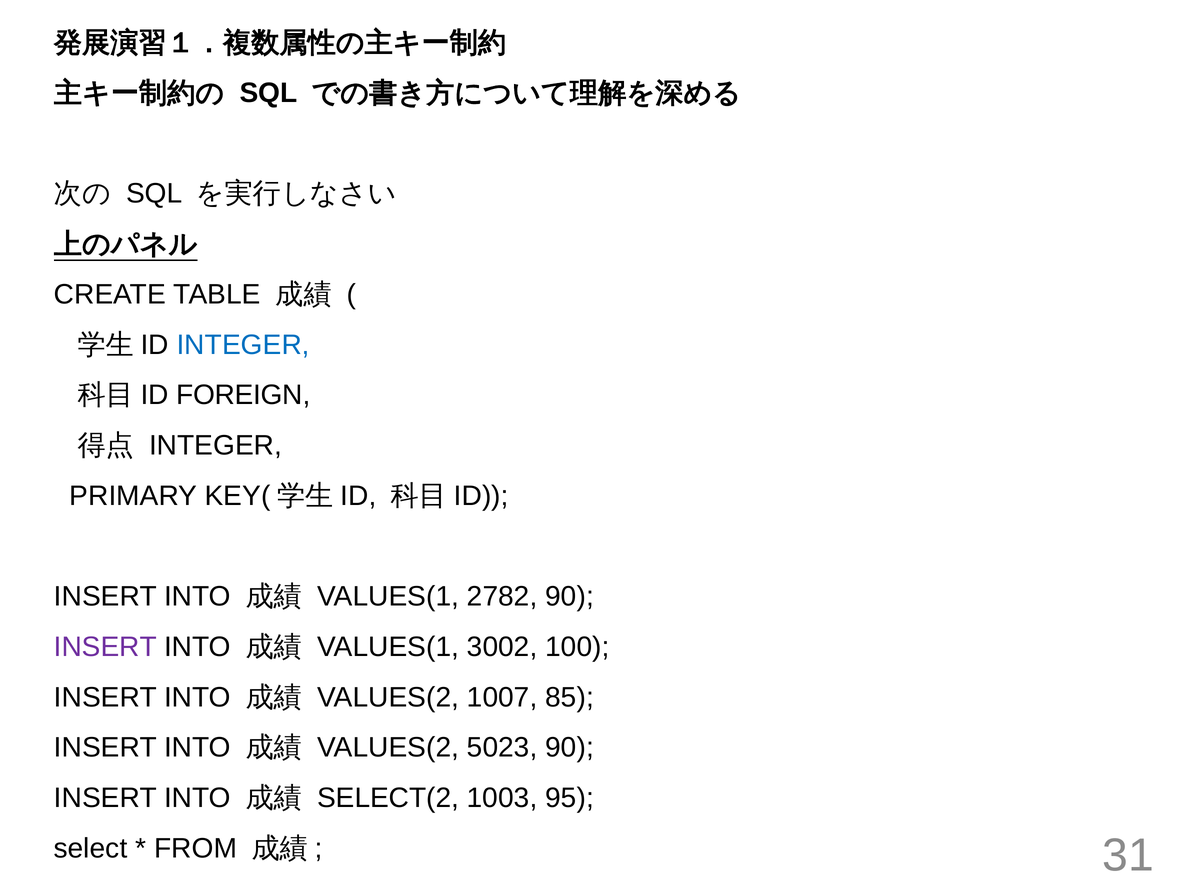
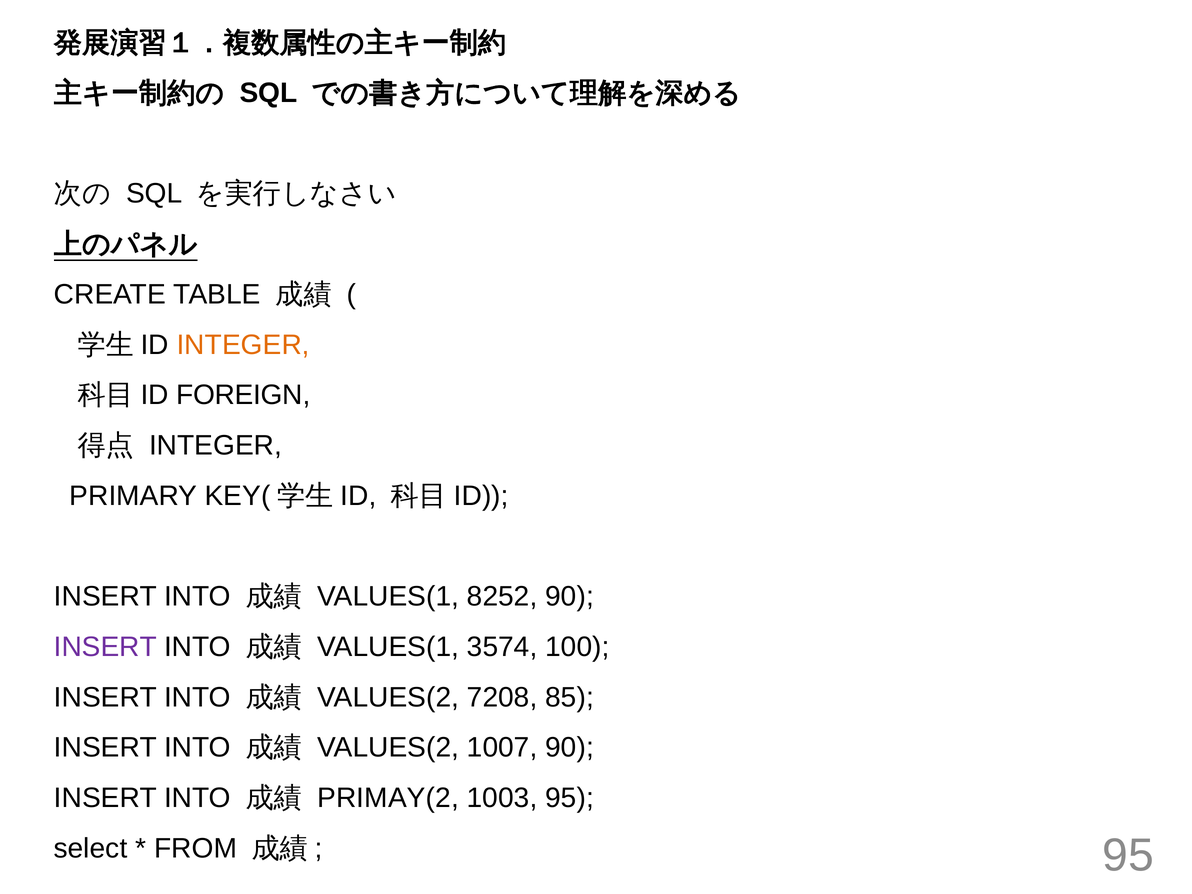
INTEGER at (243, 345) colour: blue -> orange
2782: 2782 -> 8252
3002: 3002 -> 3574
1007: 1007 -> 7208
5023: 5023 -> 1007
SELECT(2: SELECT(2 -> PRIMAY(2
31 at (1128, 856): 31 -> 95
